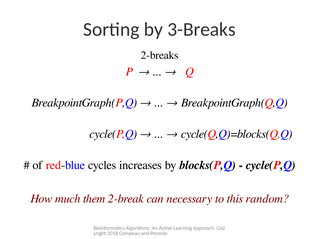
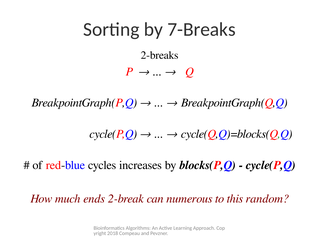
3-Breaks: 3-Breaks -> 7-Breaks
them: them -> ends
necessary: necessary -> numerous
